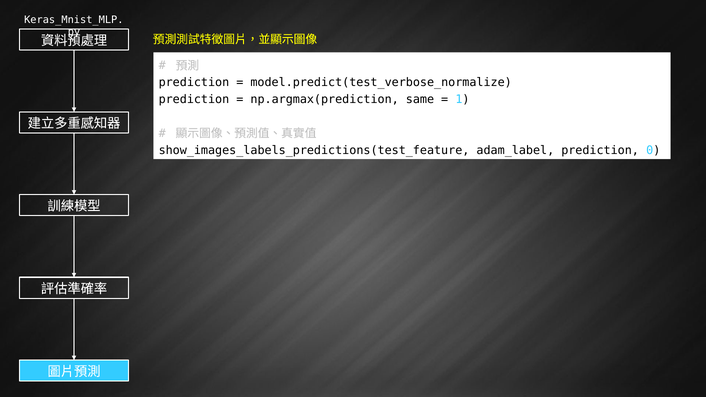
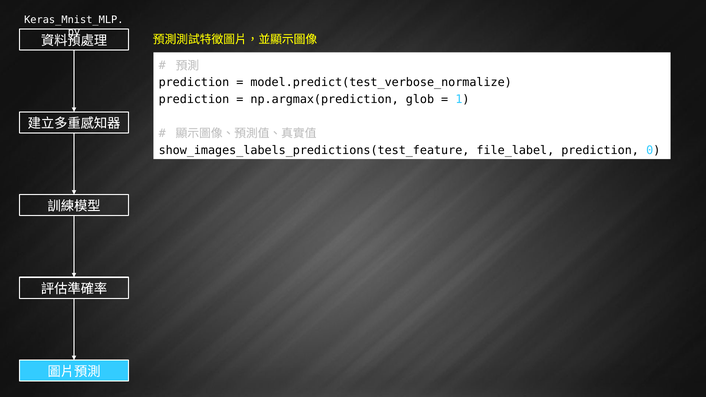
same: same -> glob
adam_label: adam_label -> file_label
